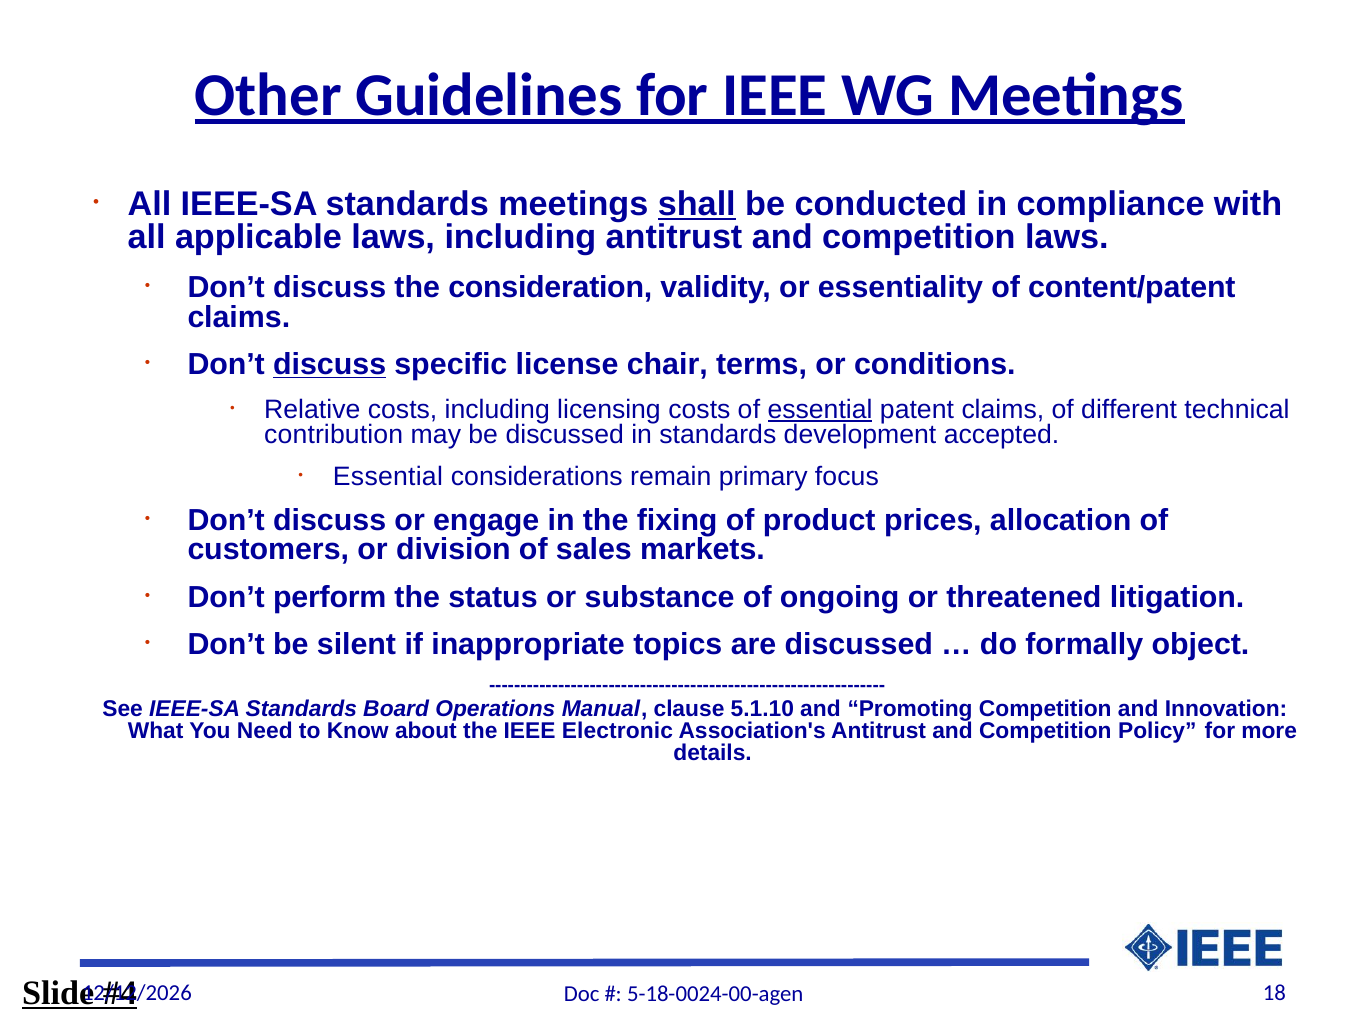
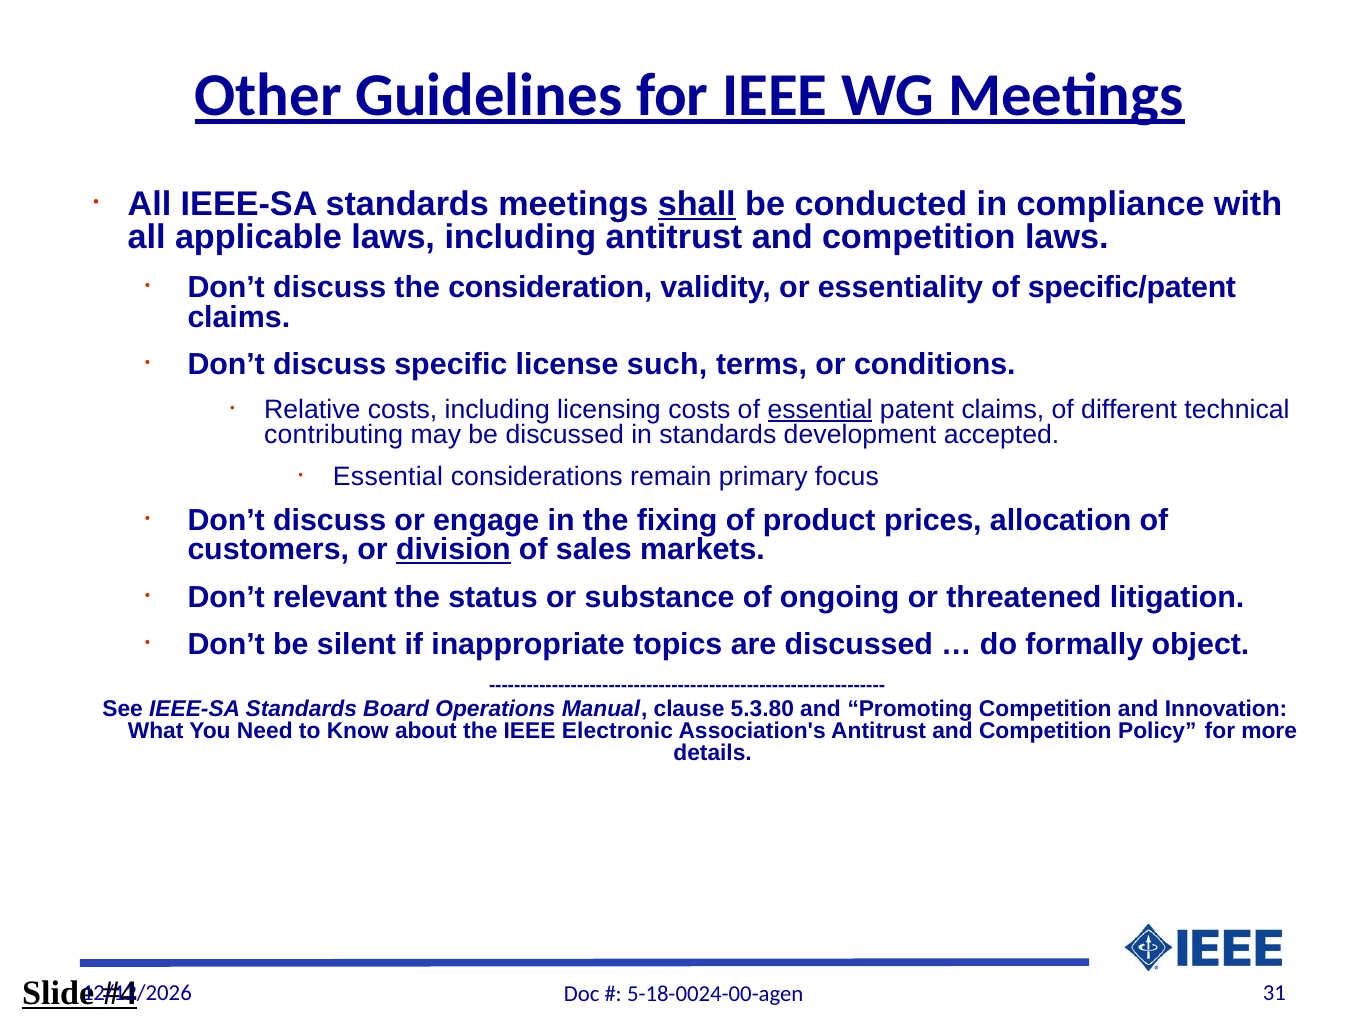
content/patent: content/patent -> specific/patent
discuss at (330, 365) underline: present -> none
chair: chair -> such
contribution: contribution -> contributing
division underline: none -> present
perform: perform -> relevant
5.1.10: 5.1.10 -> 5.3.80
18: 18 -> 31
